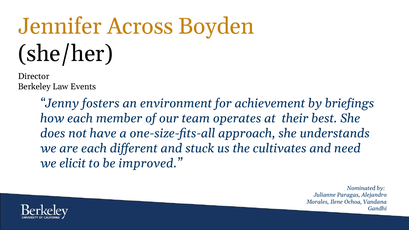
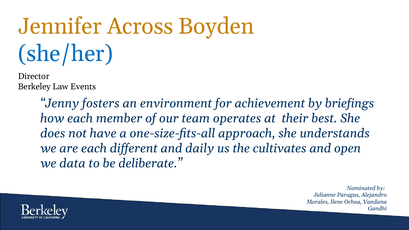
she/her colour: black -> blue
stuck: stuck -> daily
need: need -> open
elicit: elicit -> data
improved: improved -> deliberate
